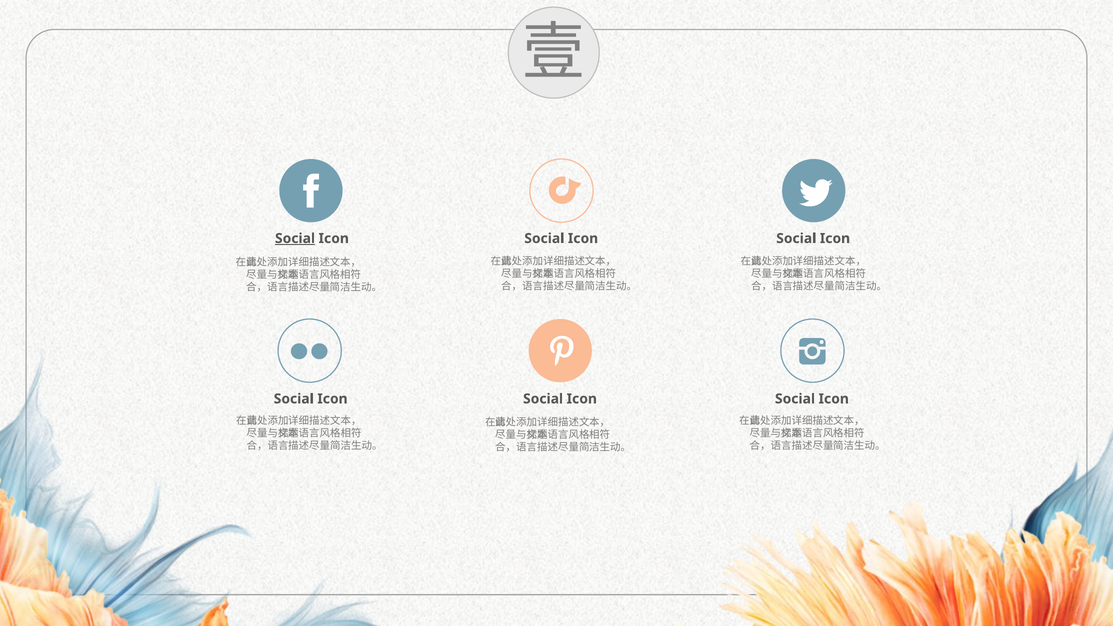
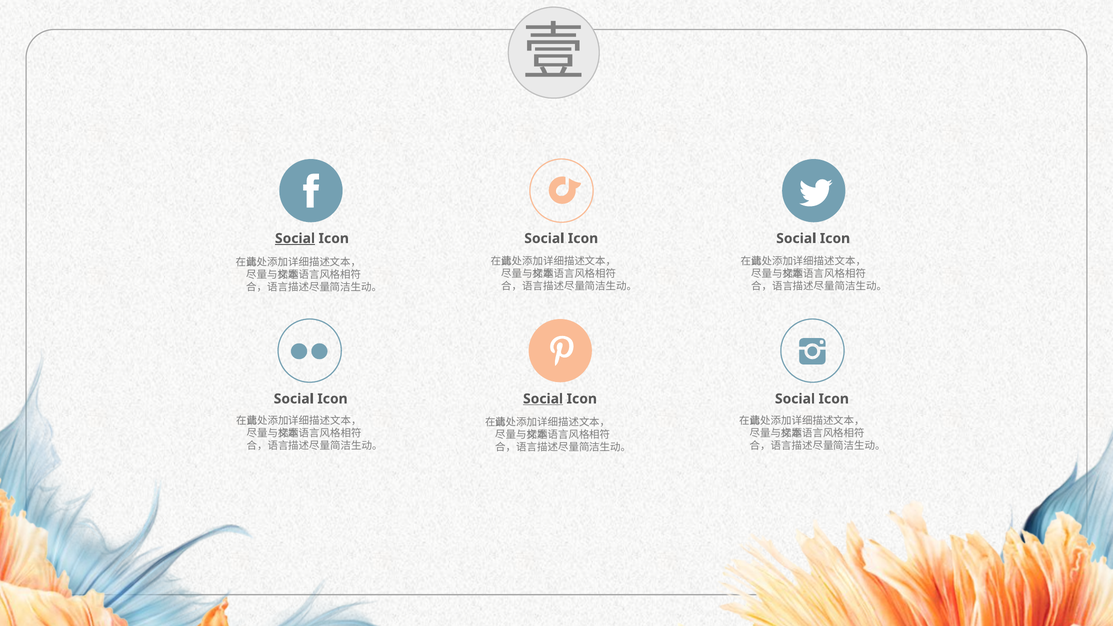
Social at (543, 399) underline: none -> present
